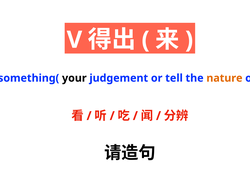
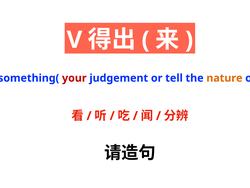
your colour: black -> red
